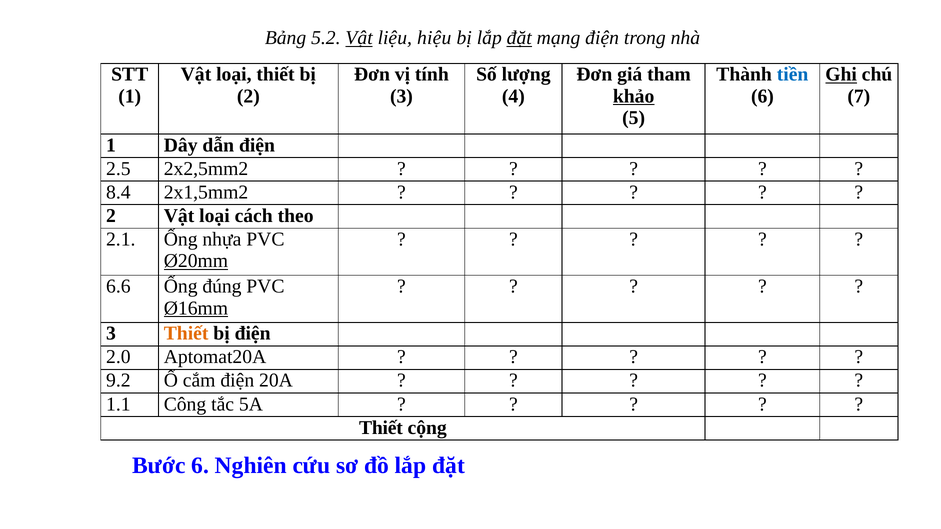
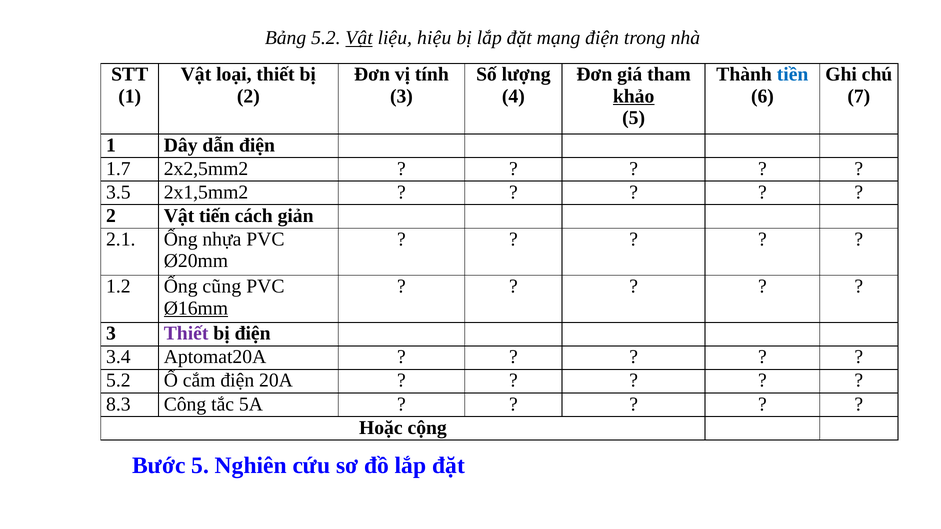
đặt at (519, 38) underline: present -> none
Ghi underline: present -> none
2.5: 2.5 -> 1.7
8.4: 8.4 -> 3.5
2 Vật loại: loại -> tiến
theo: theo -> giản
Ø20mm underline: present -> none
6.6: 6.6 -> 1.2
đúng: đúng -> cũng
Thiết at (186, 334) colour: orange -> purple
2.0: 2.0 -> 3.4
9.2 at (118, 381): 9.2 -> 5.2
1.1: 1.1 -> 8.3
Thiết at (381, 428): Thiết -> Hoặc
Bước 6: 6 -> 5
